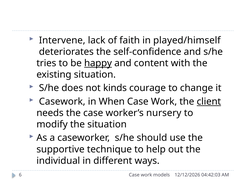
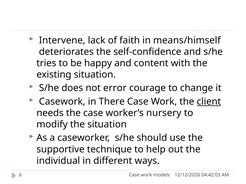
played/himself: played/himself -> means/himself
happy underline: present -> none
kinds: kinds -> error
When: When -> There
